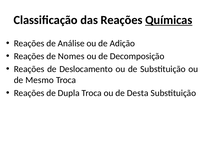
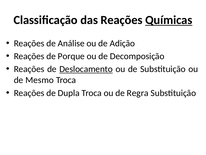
Nomes: Nomes -> Porque
Deslocamento underline: none -> present
Desta: Desta -> Regra
